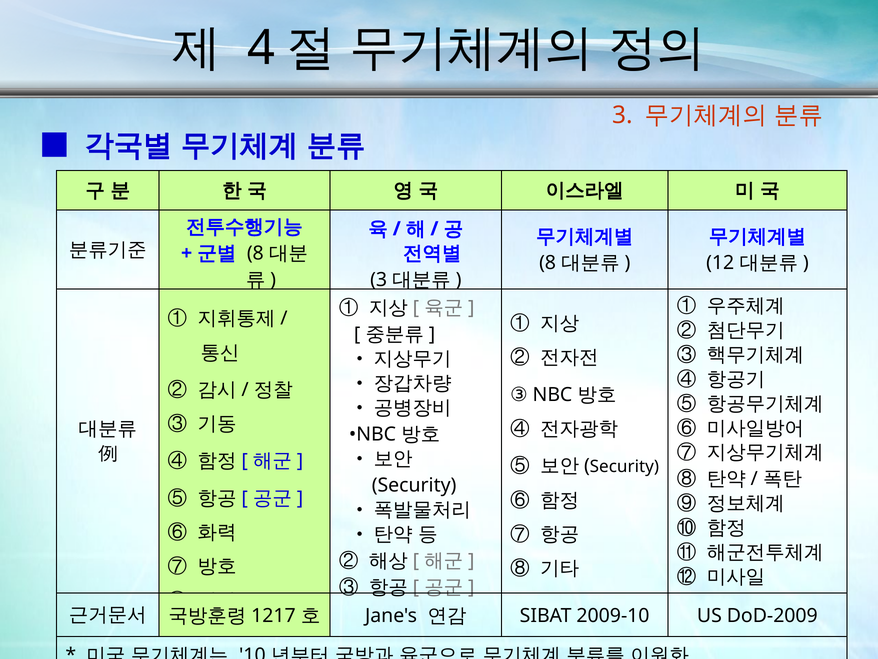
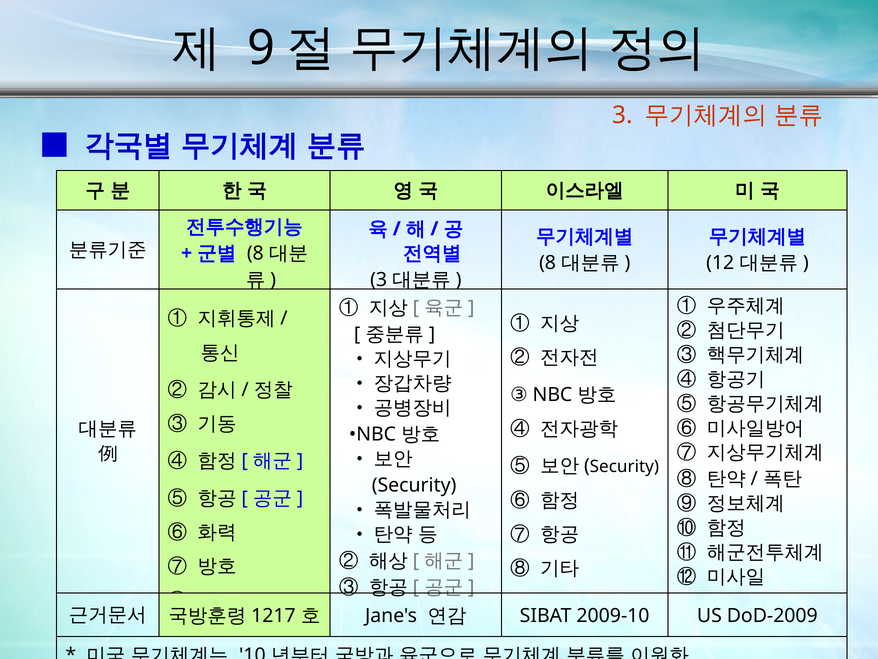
4: 4 -> 9
